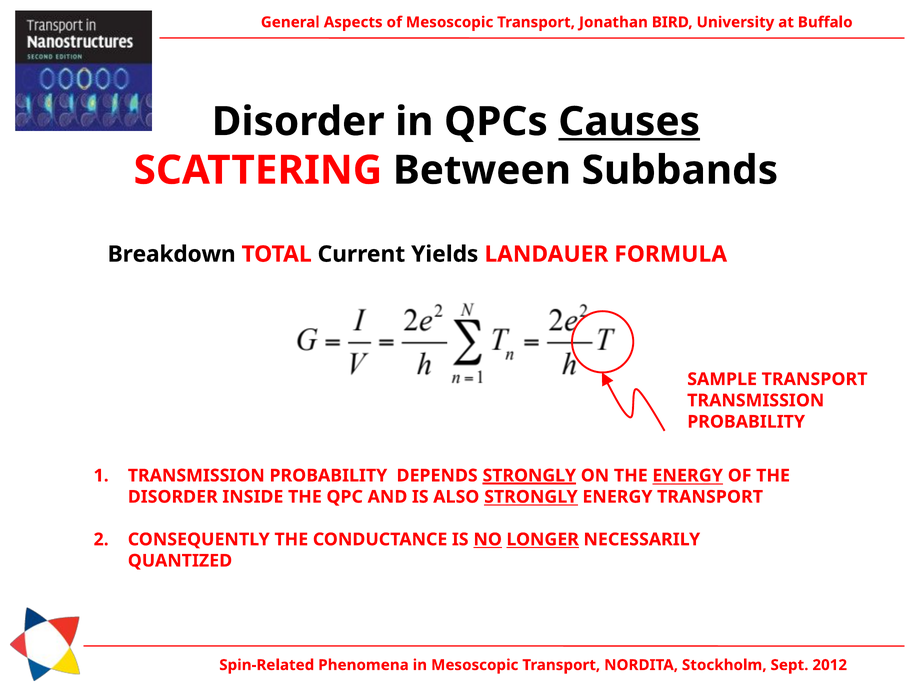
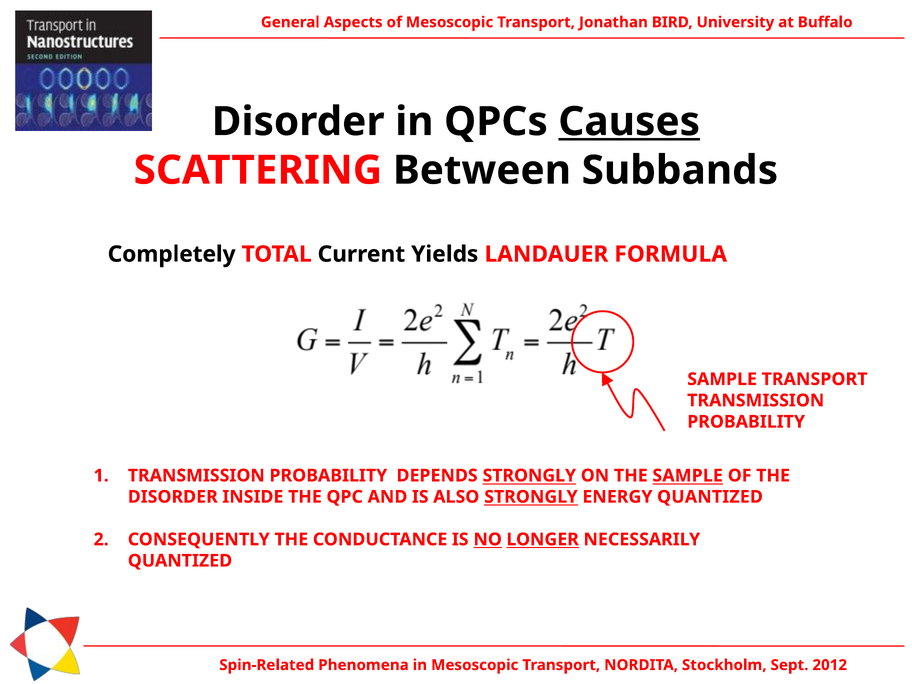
Breakdown: Breakdown -> Completely
STRONGLY at (529, 476) underline: present -> none
THE ENERGY: ENERGY -> SAMPLE
ENERGY TRANSPORT: TRANSPORT -> QUANTIZED
